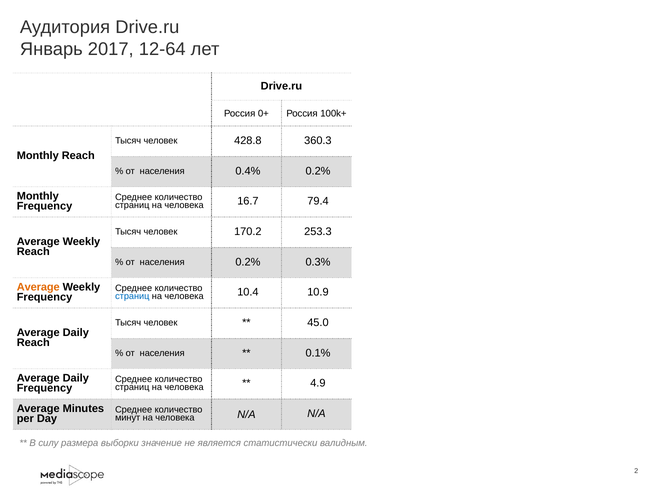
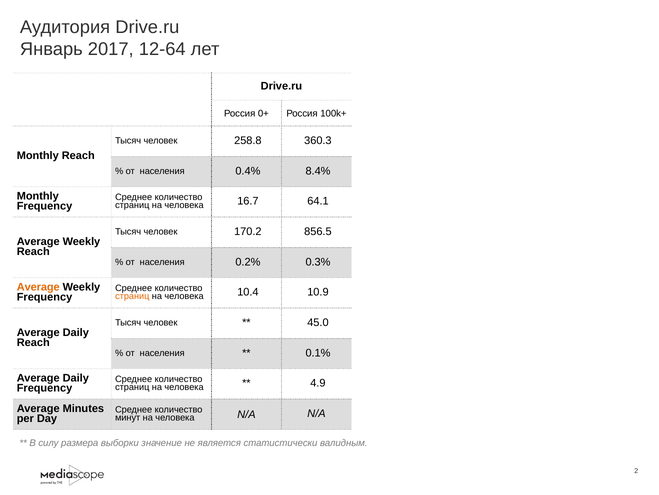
428.8: 428.8 -> 258.8
0.4% 0.2%: 0.2% -> 8.4%
79.4: 79.4 -> 64.1
253.3: 253.3 -> 856.5
страниц at (132, 296) colour: blue -> orange
